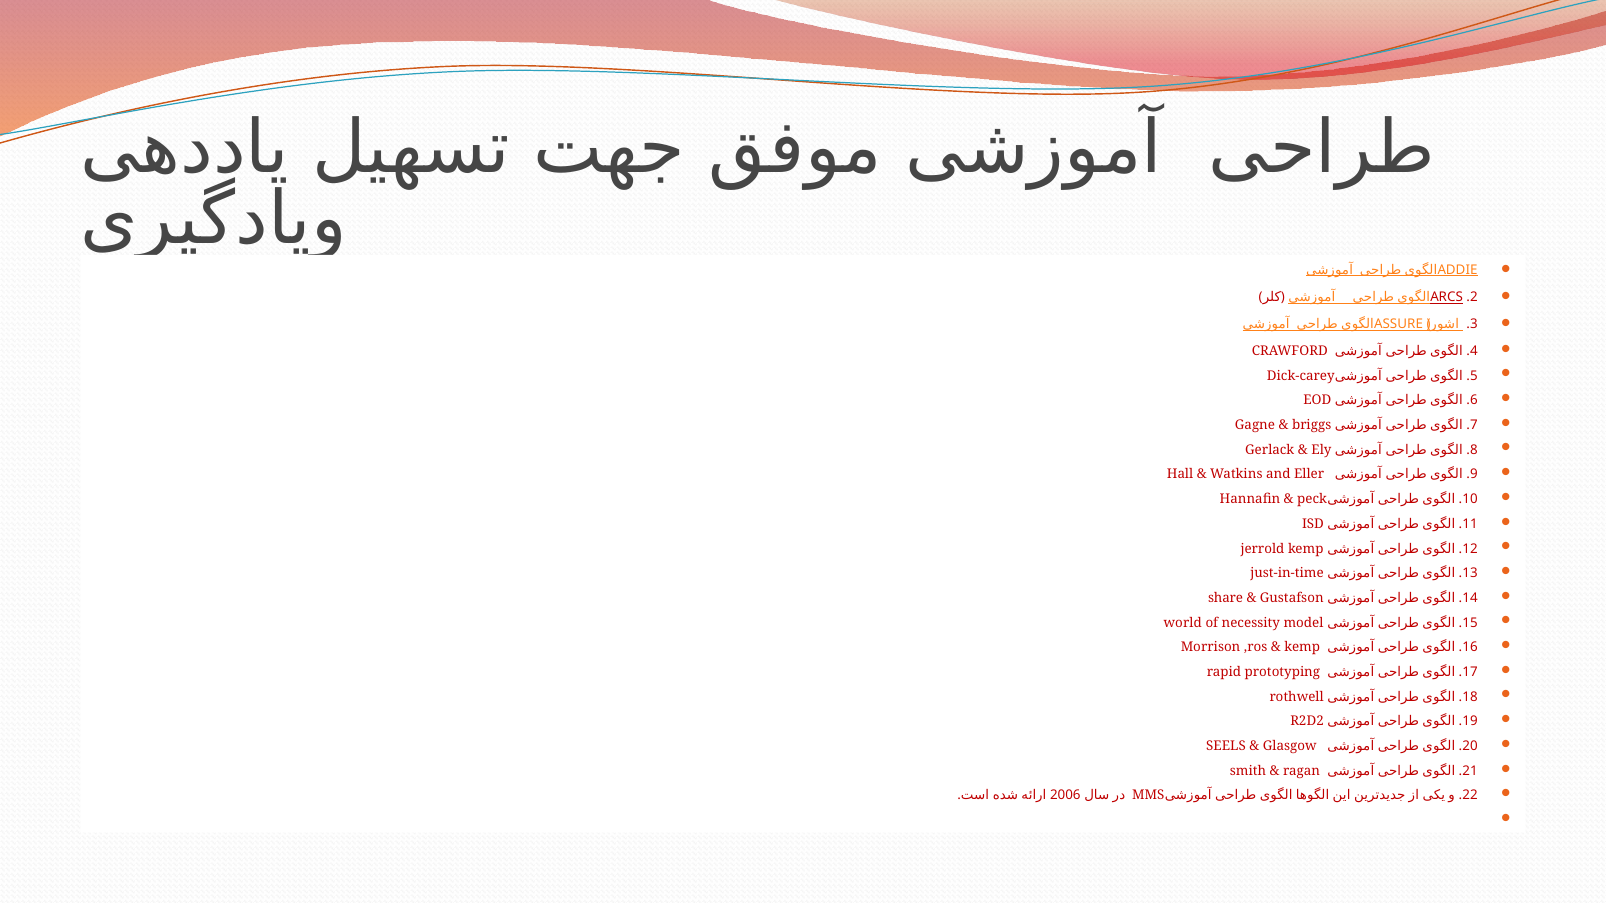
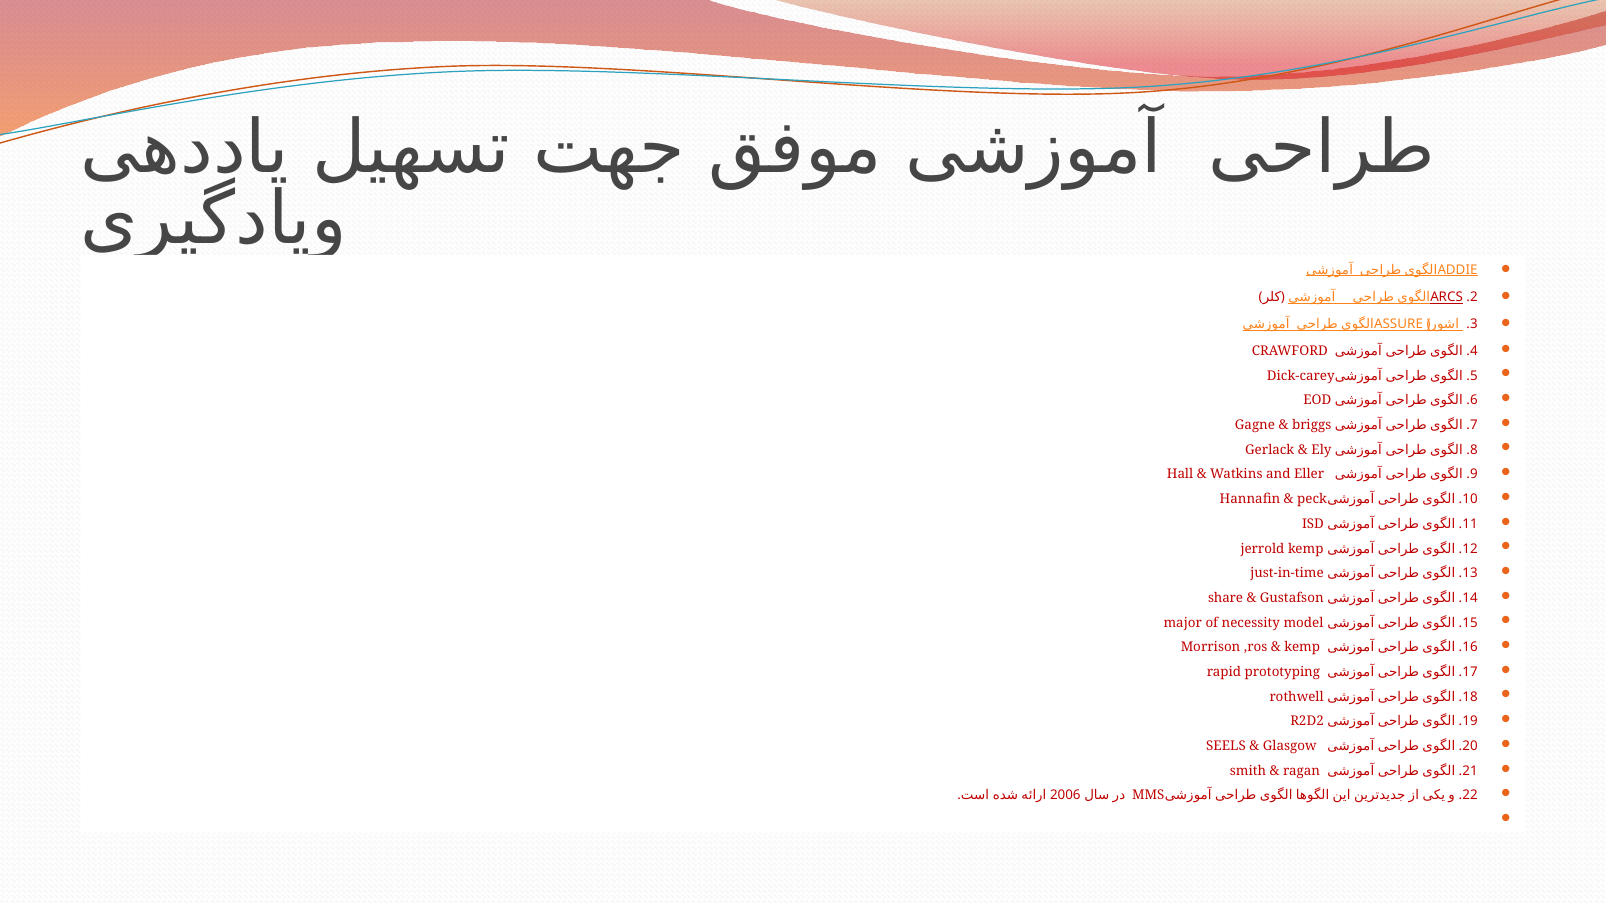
world: world -> major
